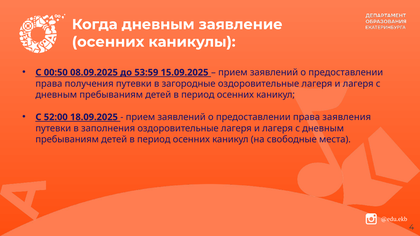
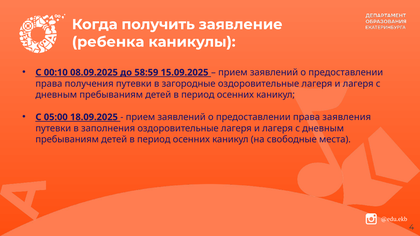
Когда дневным: дневным -> получить
осенних at (108, 42): осенних -> ребенка
00:50: 00:50 -> 00:10
53:59: 53:59 -> 58:59
52:00: 52:00 -> 05:00
